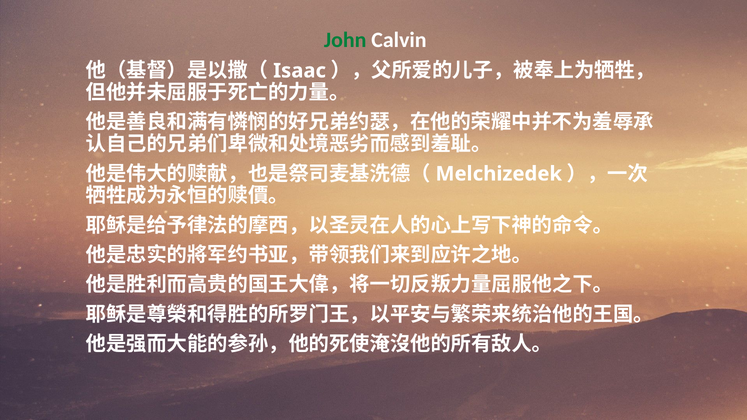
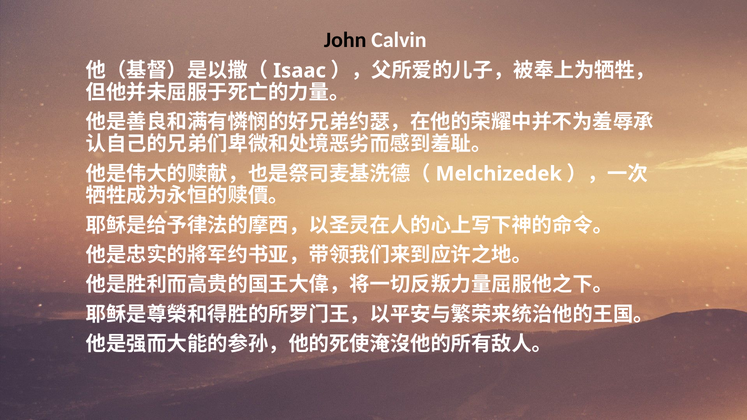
John colour: green -> black
